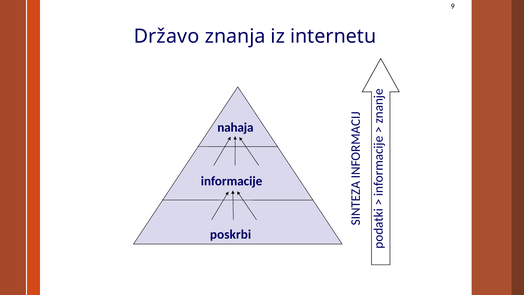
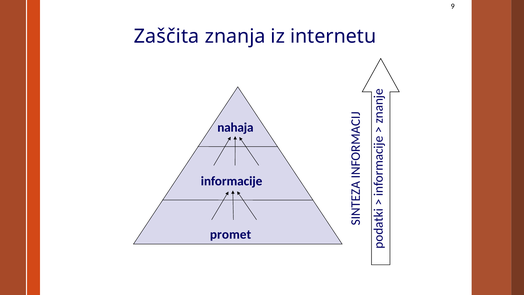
Državo: Državo -> Zaščita
poskrbi: poskrbi -> promet
